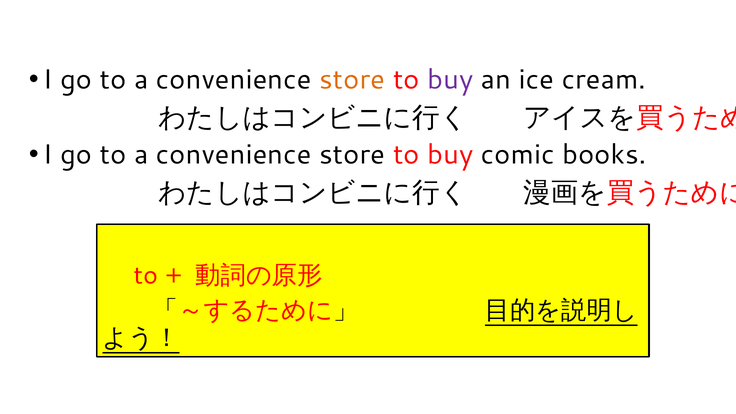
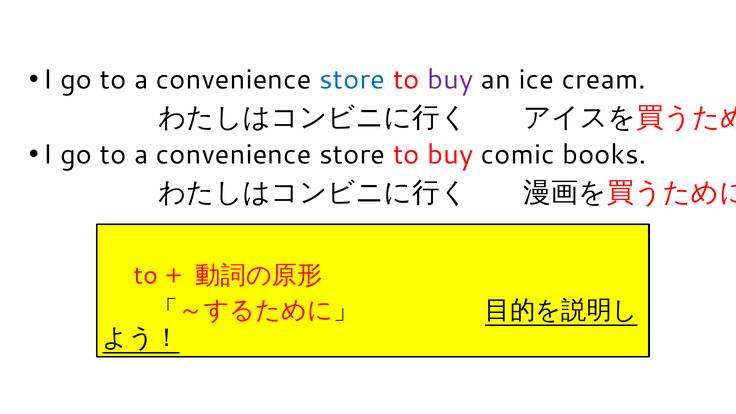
store at (352, 80) colour: orange -> blue
